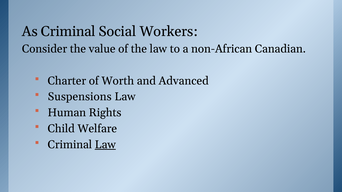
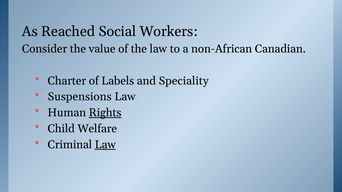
As Criminal: Criminal -> Reached
Worth: Worth -> Labels
Advanced: Advanced -> Speciality
Rights underline: none -> present
